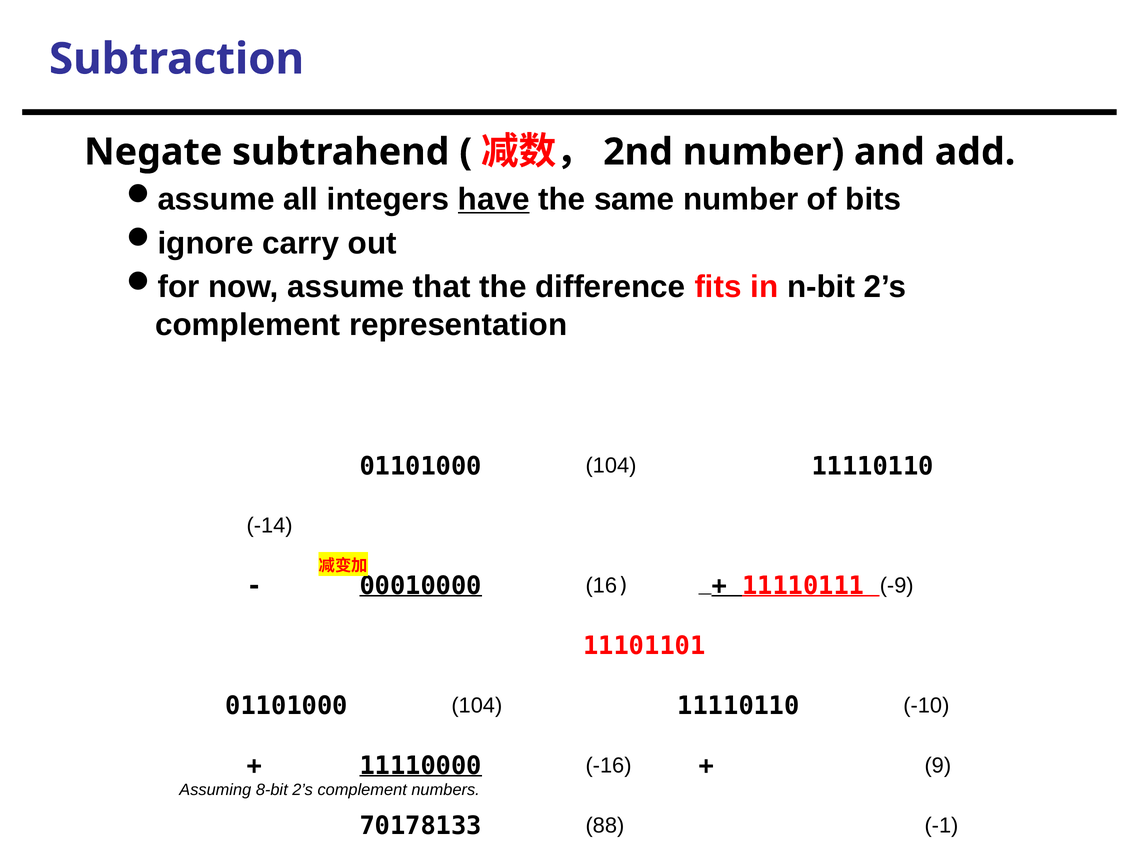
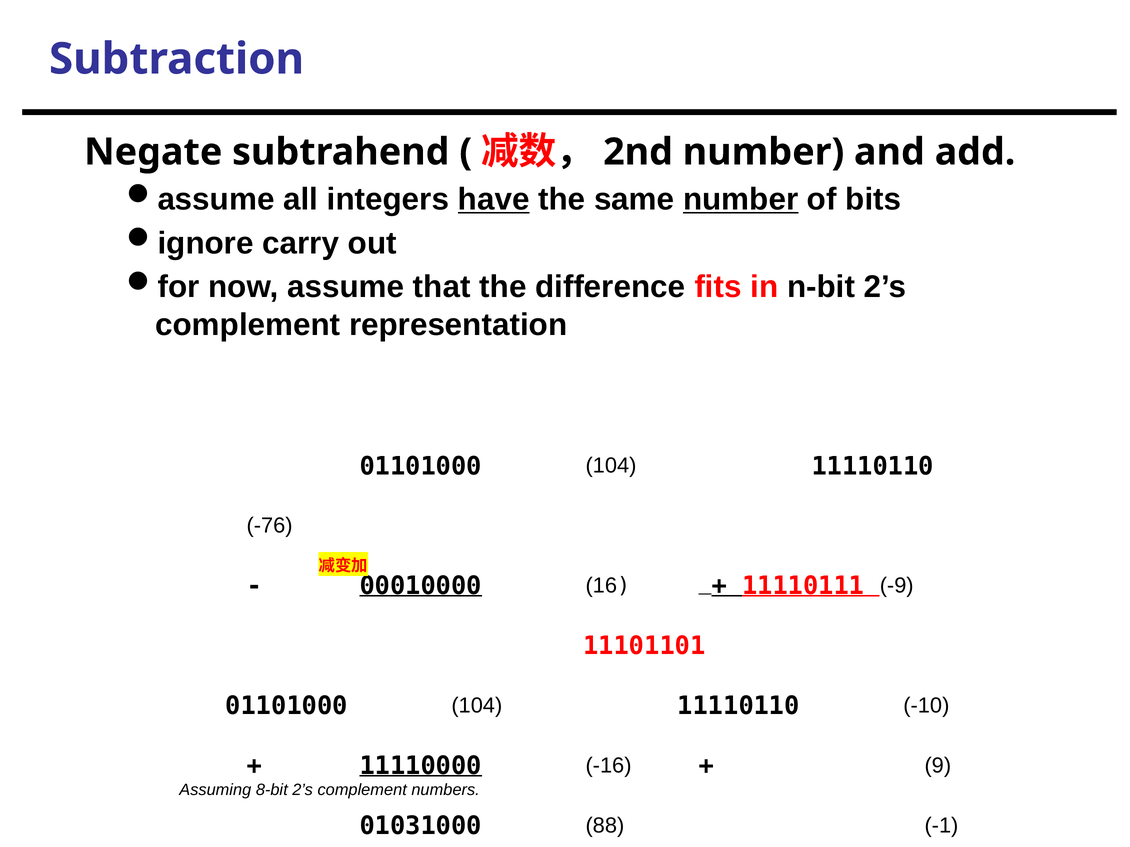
number at (741, 199) underline: none -> present
-14: -14 -> -76
70178133: 70178133 -> 01031000
